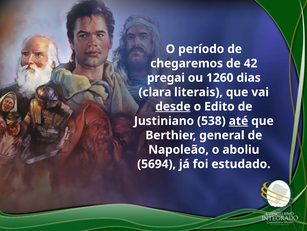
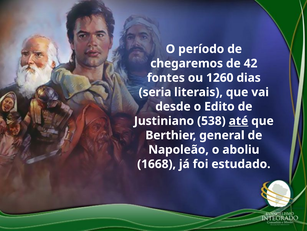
pregai: pregai -> fontes
clara: clara -> seria
desde underline: present -> none
5694: 5694 -> 1668
